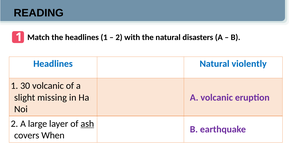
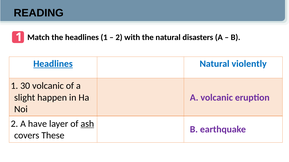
Headlines at (53, 64) underline: none -> present
missing: missing -> happen
large: large -> have
When: When -> These
